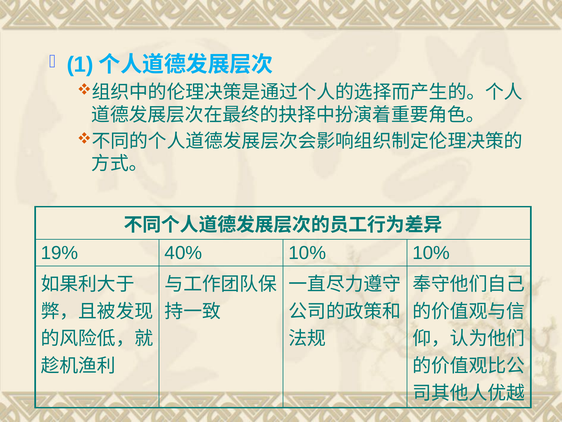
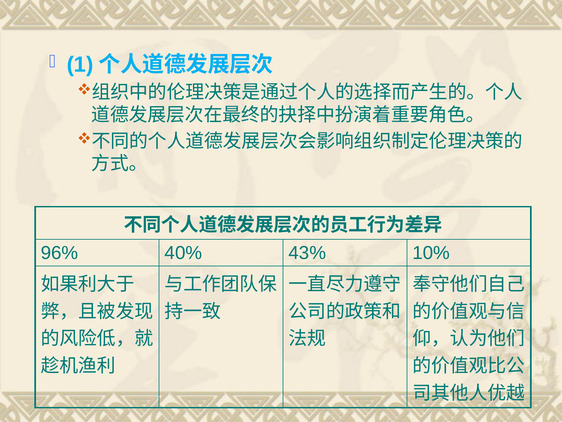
19%: 19% -> 96%
40% 10%: 10% -> 43%
